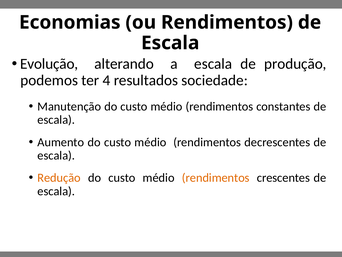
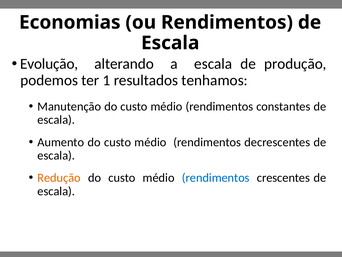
4: 4 -> 1
sociedade: sociedade -> tenhamos
rendimentos at (216, 178) colour: orange -> blue
